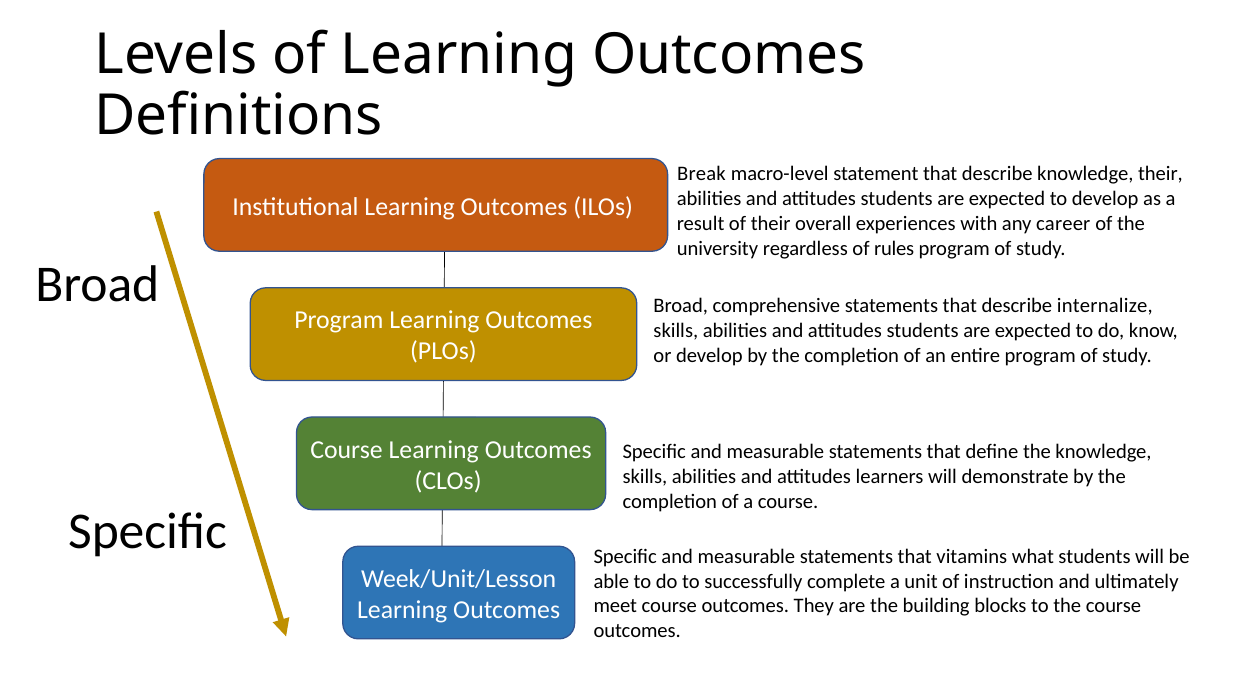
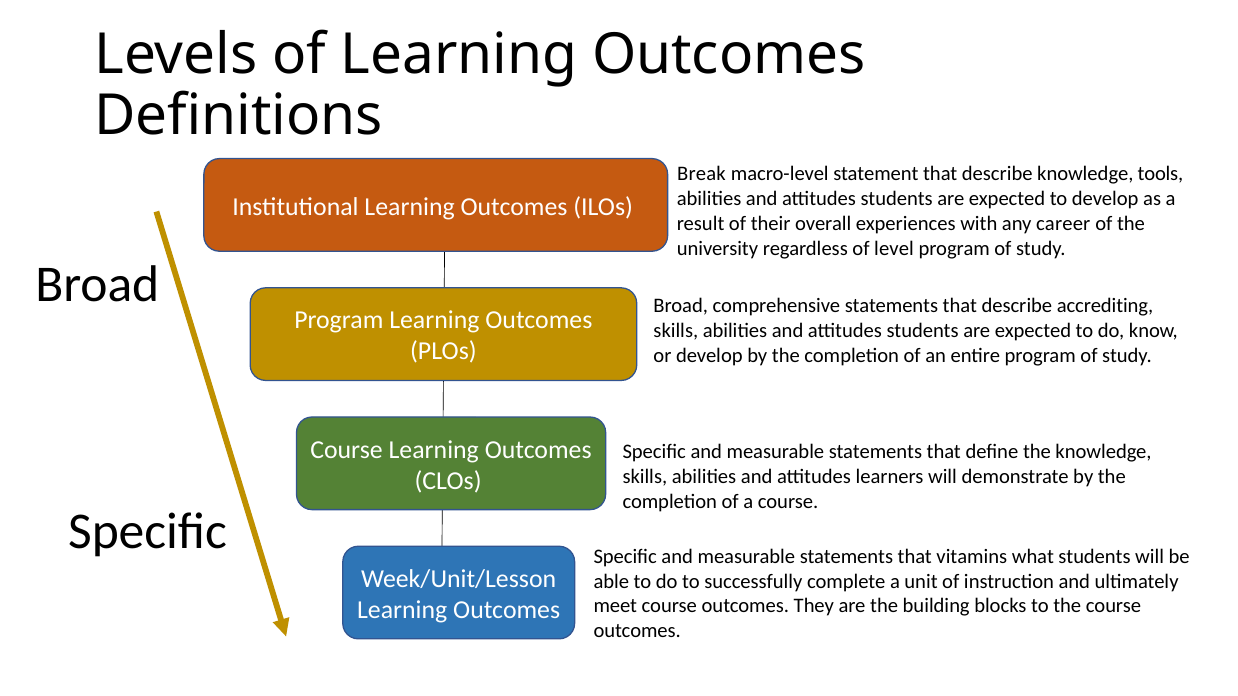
knowledge their: their -> tools
rules: rules -> level
internalize: internalize -> accrediting
